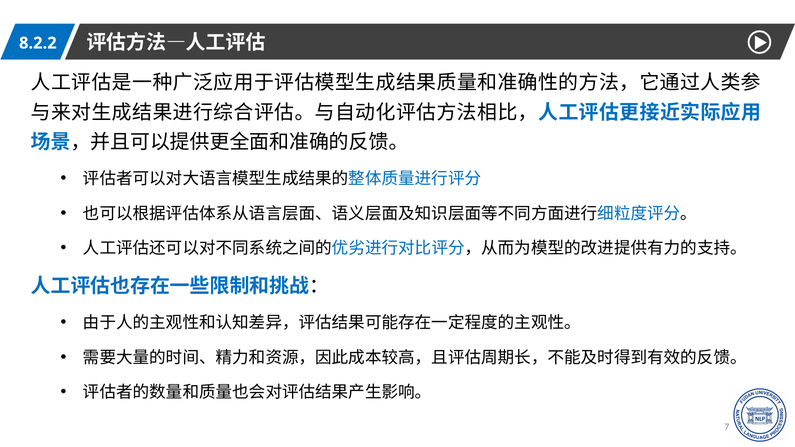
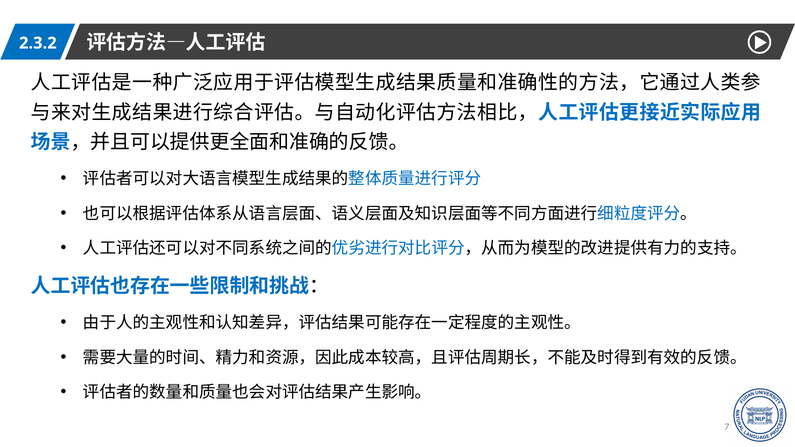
8.2.2: 8.2.2 -> 2.3.2
